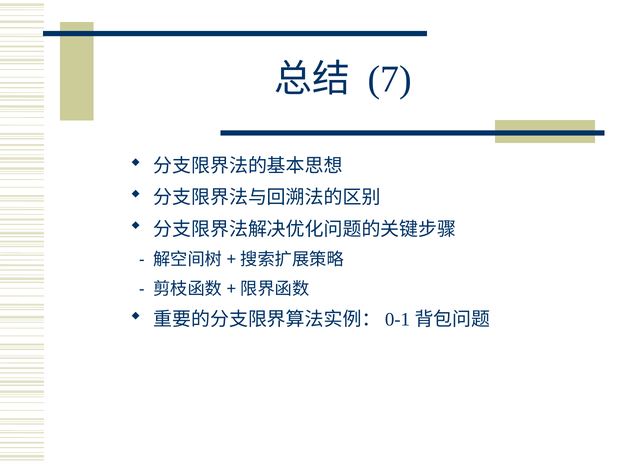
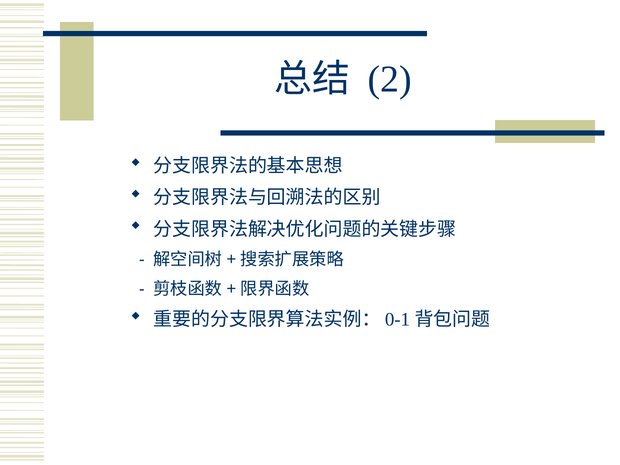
7: 7 -> 2
